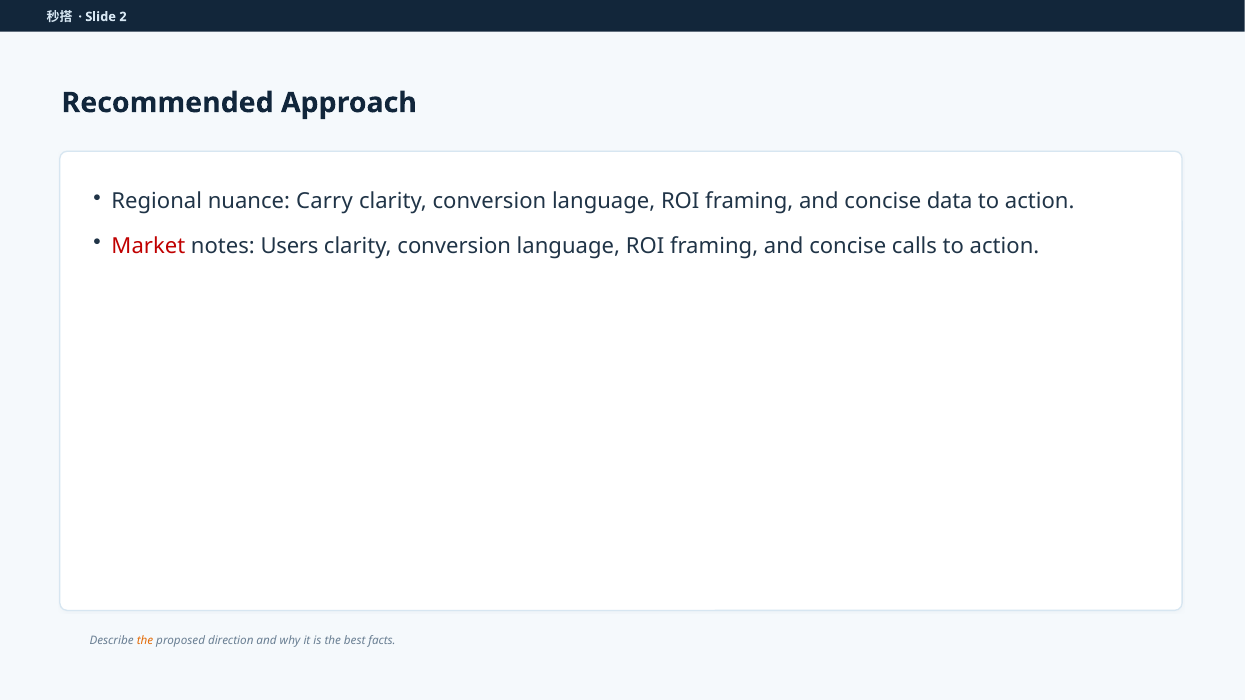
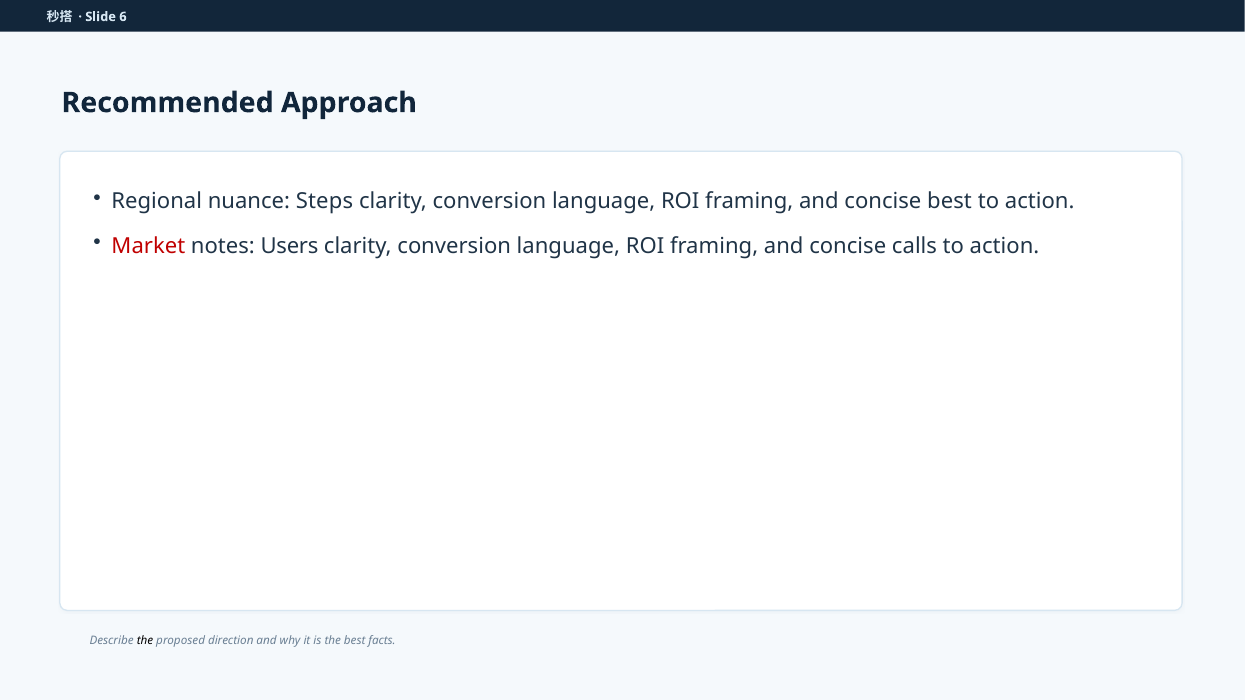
2: 2 -> 6
Carry: Carry -> Steps
concise data: data -> best
the at (145, 641) colour: orange -> black
